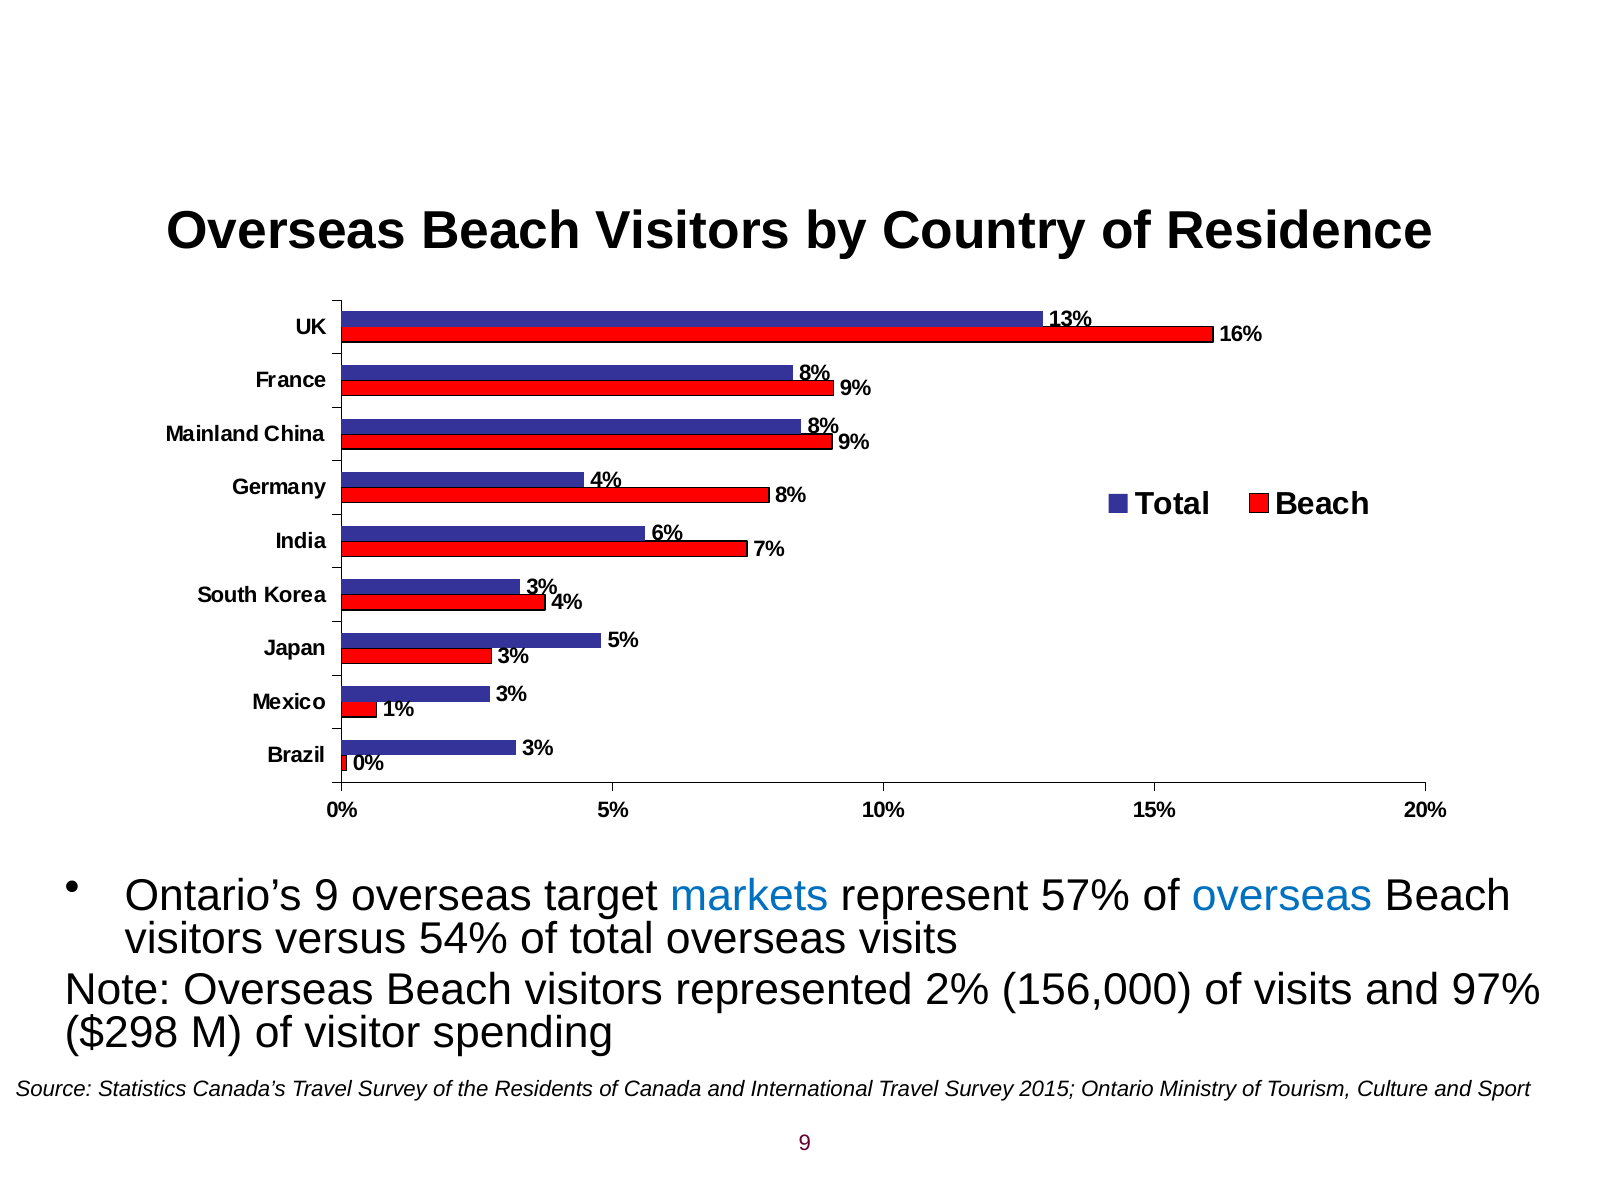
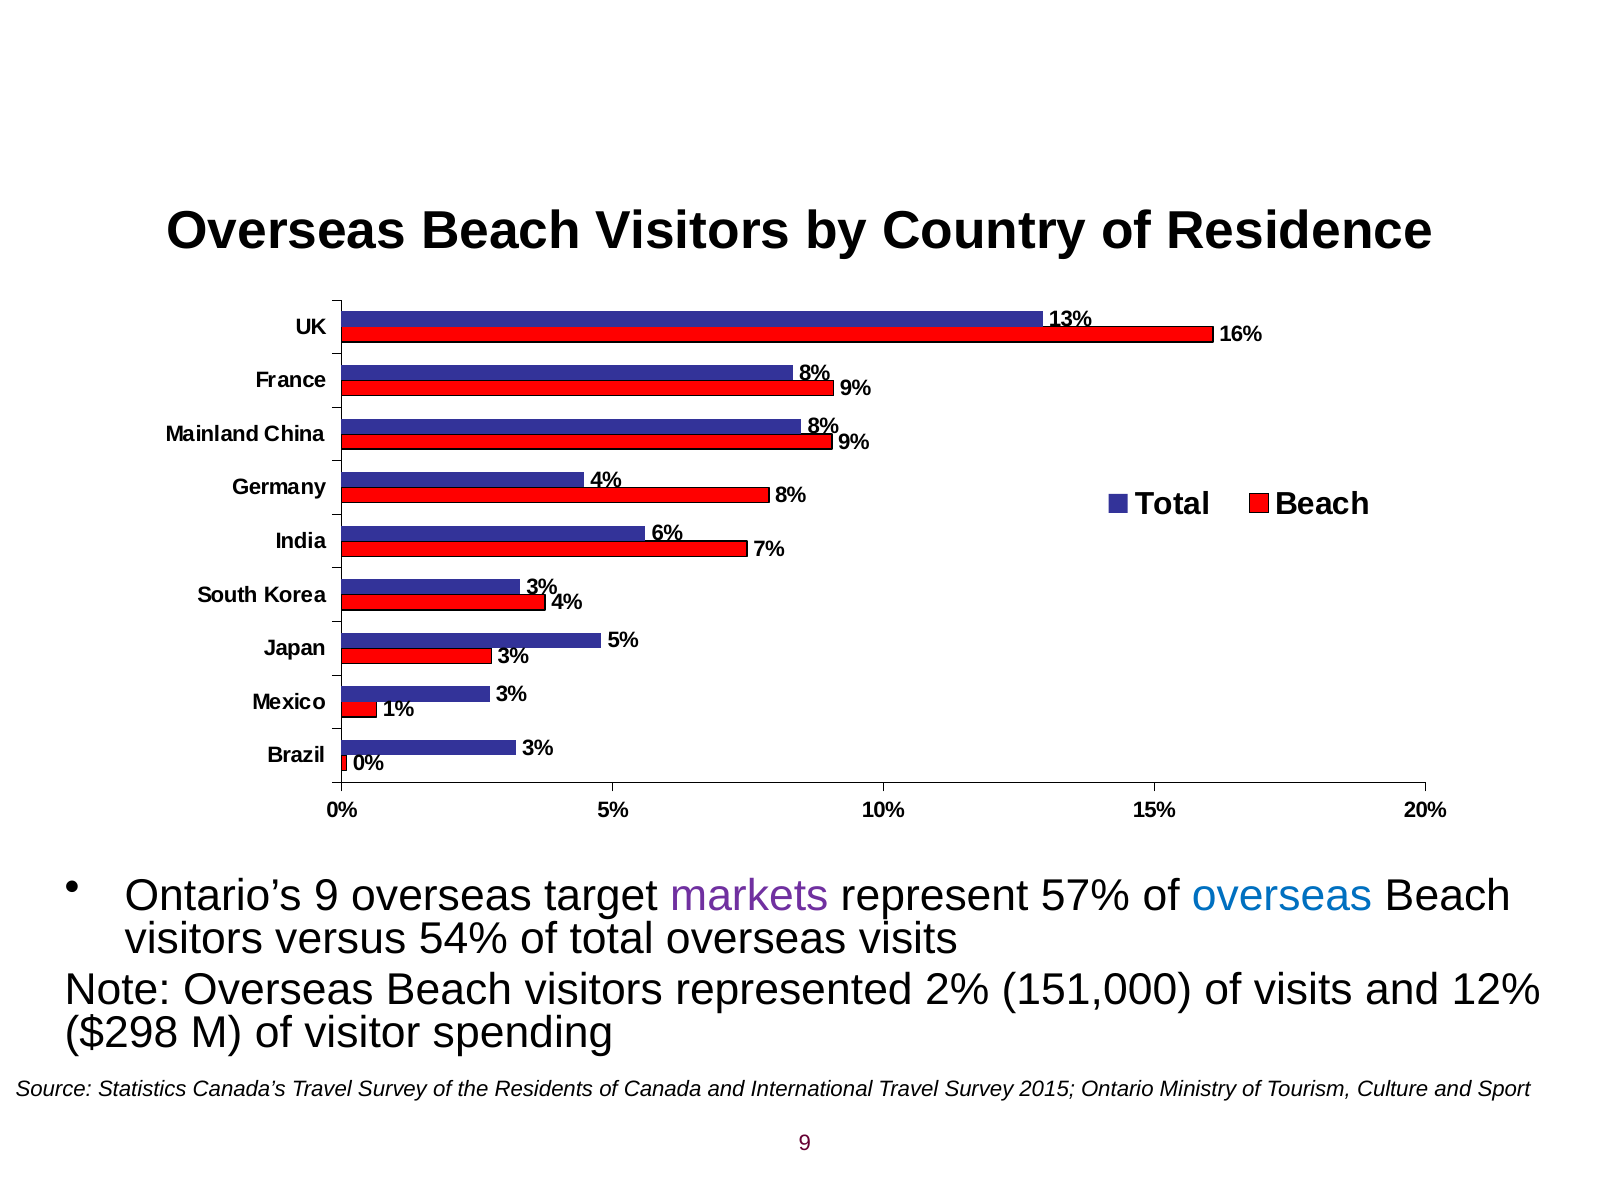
markets colour: blue -> purple
156,000: 156,000 -> 151,000
97%: 97% -> 12%
